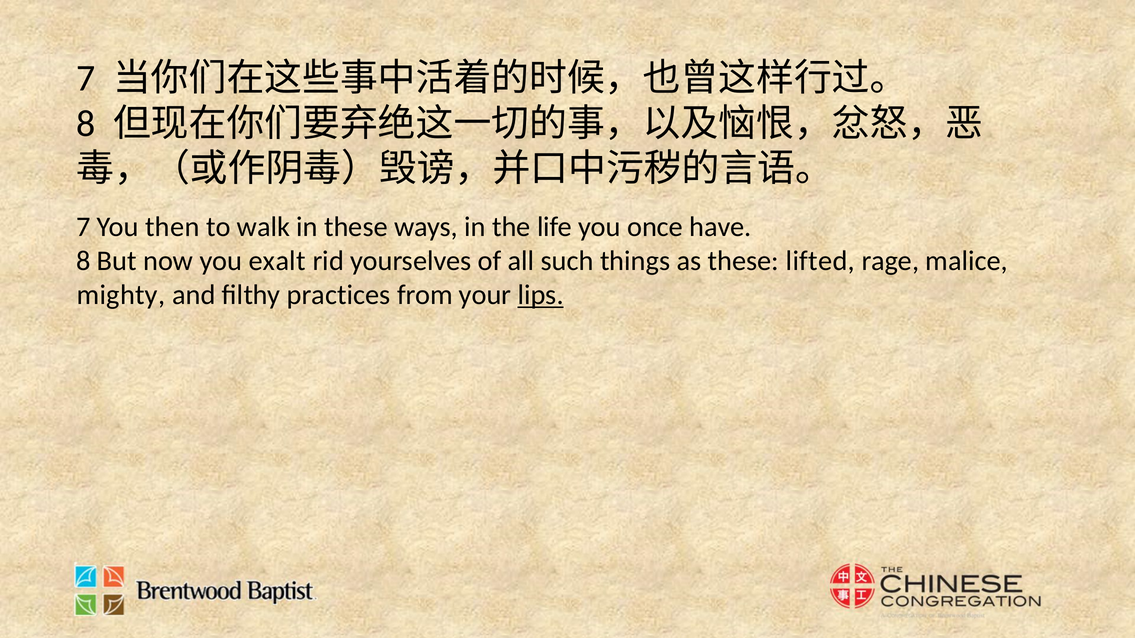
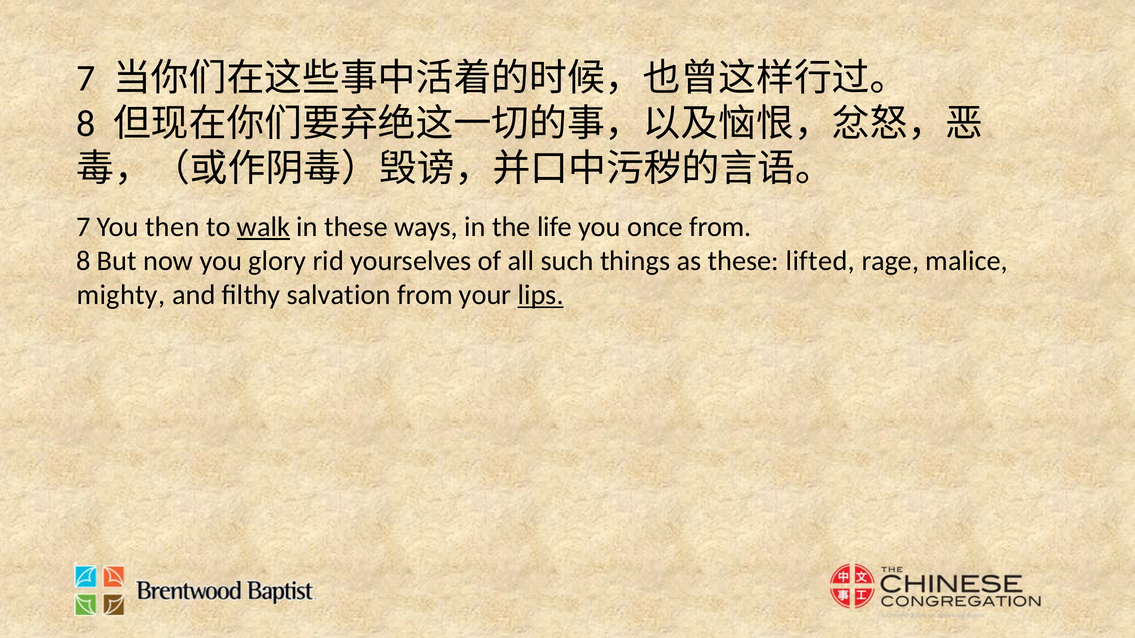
walk underline: none -> present
once have: have -> from
exalt: exalt -> glory
practices: practices -> salvation
